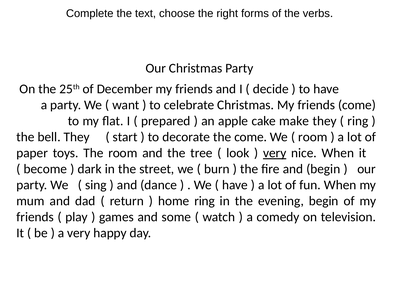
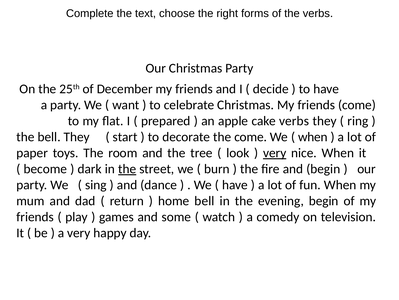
cake make: make -> verbs
room at (313, 137): room -> when
the at (127, 169) underline: none -> present
home ring: ring -> bell
